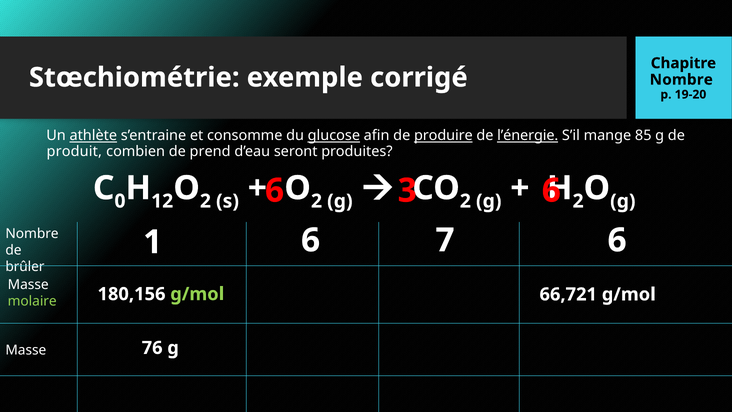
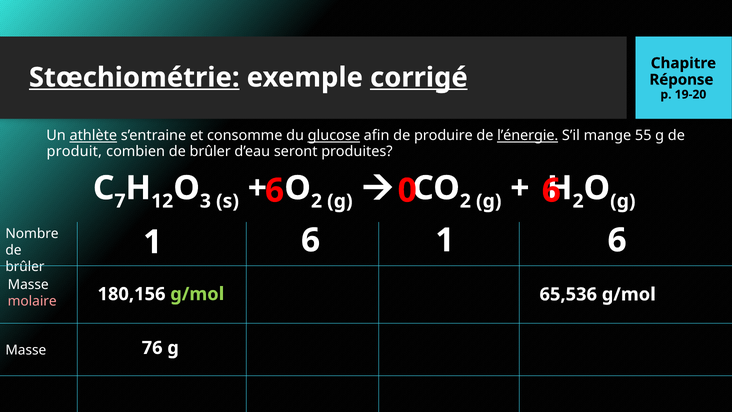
Stœchiométrie underline: none -> present
corrigé underline: none -> present
Nombre at (681, 80): Nombre -> Réponse
produire underline: present -> none
85: 85 -> 55
combien de prend: prend -> brûler
0: 0 -> 7
2 at (205, 201): 2 -> 3
3: 3 -> 0
7 at (445, 240): 7 -> 1
66,721: 66,721 -> 65,536
molaire colour: light green -> pink
